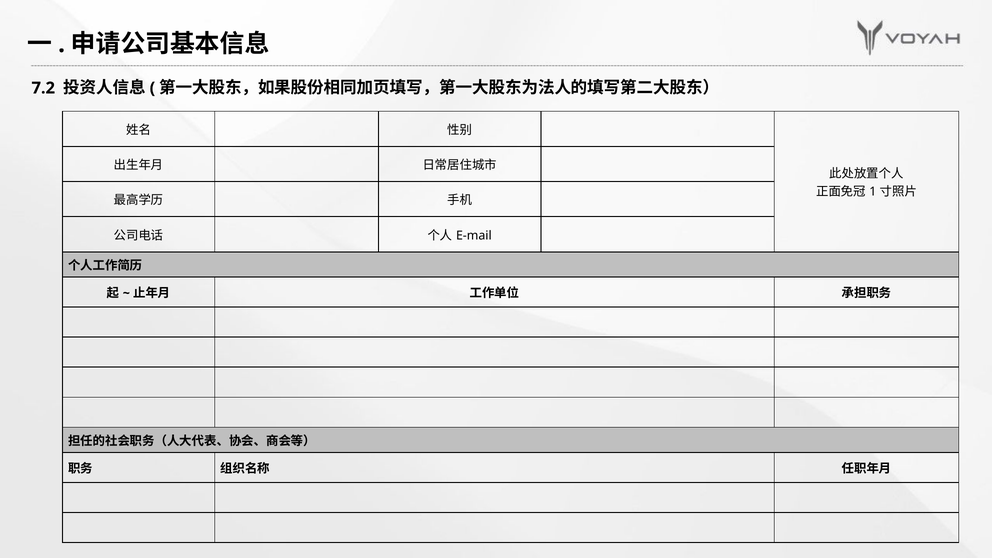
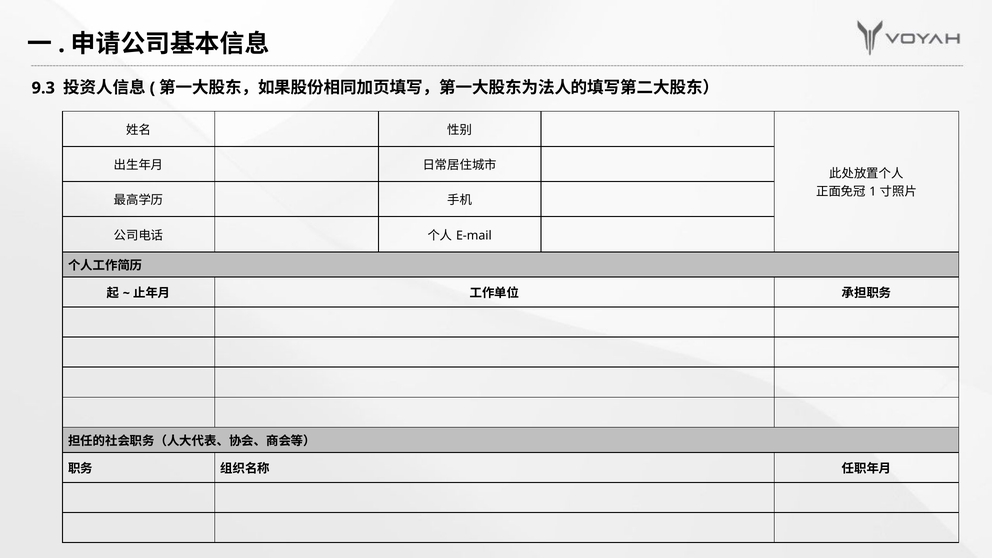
7.2: 7.2 -> 9.3
